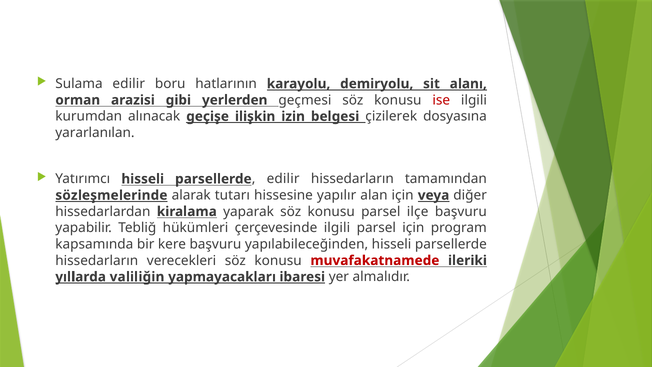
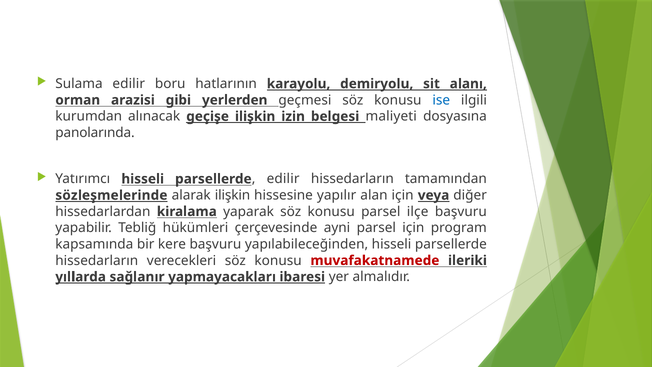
ise colour: red -> blue
çizilerek: çizilerek -> maliyeti
yararlanılan: yararlanılan -> panolarında
alarak tutarı: tutarı -> ilişkin
çerçevesinde ilgili: ilgili -> ayni
valiliğin: valiliğin -> sağlanır
